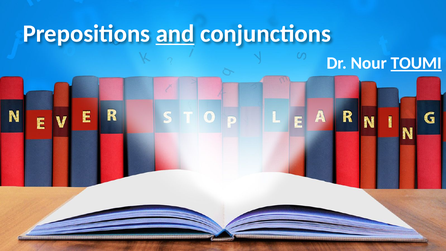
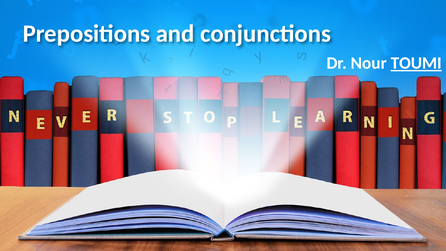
and underline: present -> none
